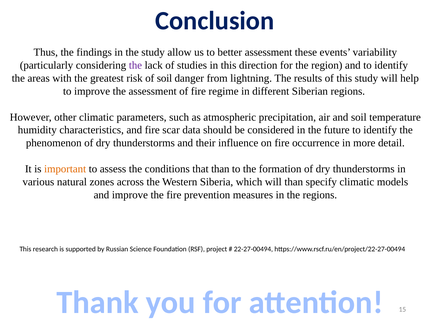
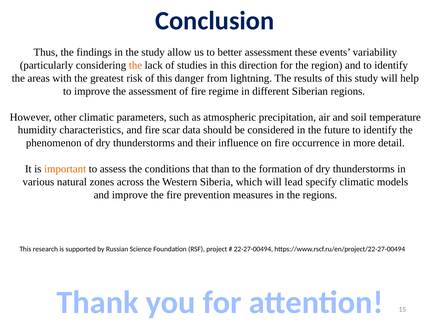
the at (135, 65) colour: purple -> orange
risk of soil: soil -> this
will than: than -> lead
